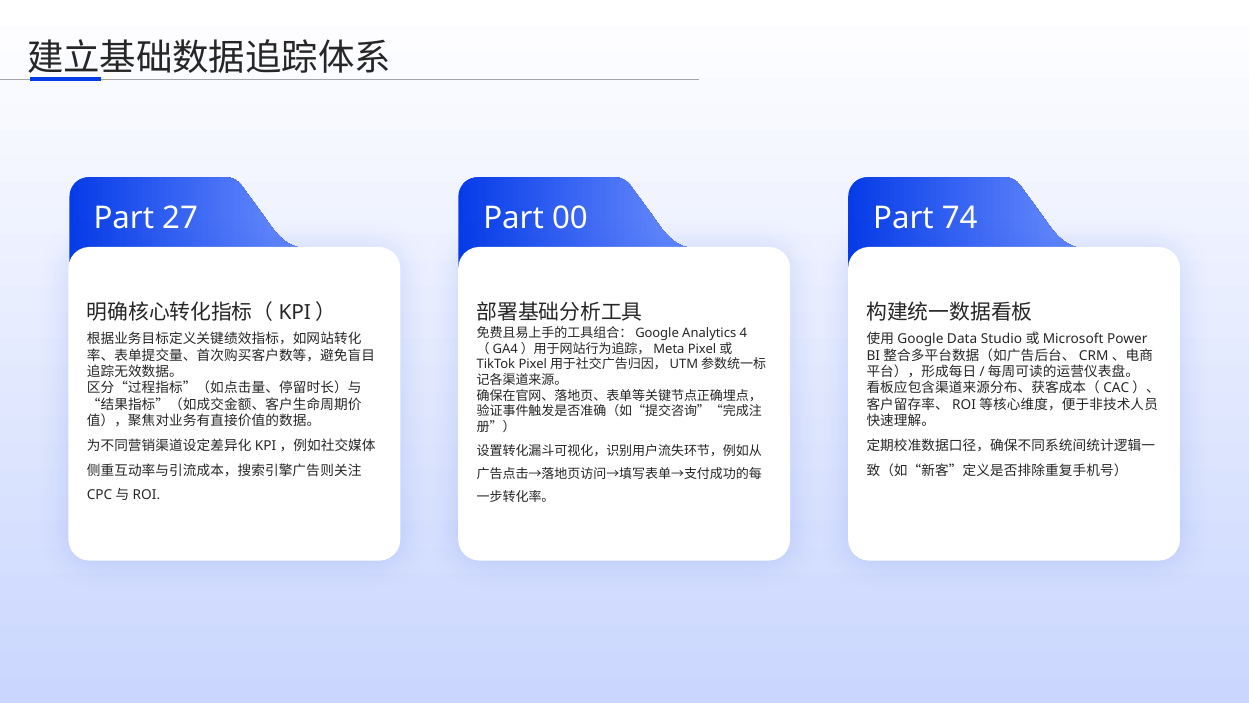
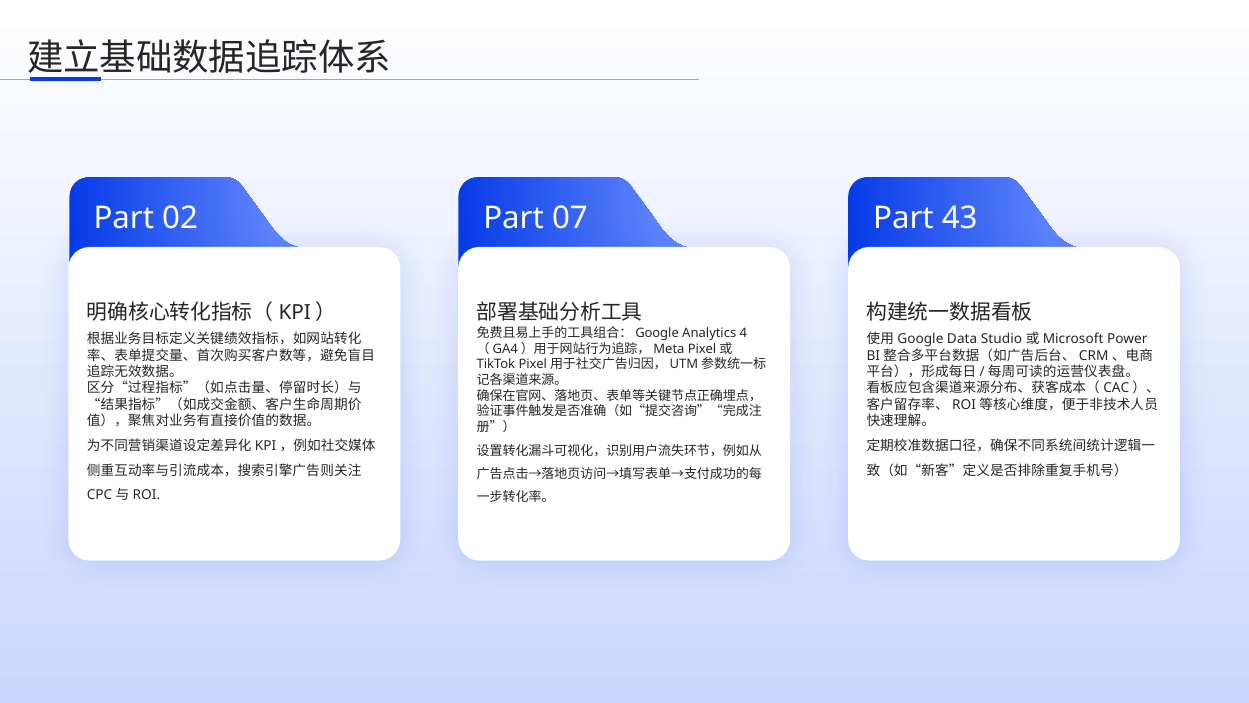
27: 27 -> 02
00: 00 -> 07
74: 74 -> 43
